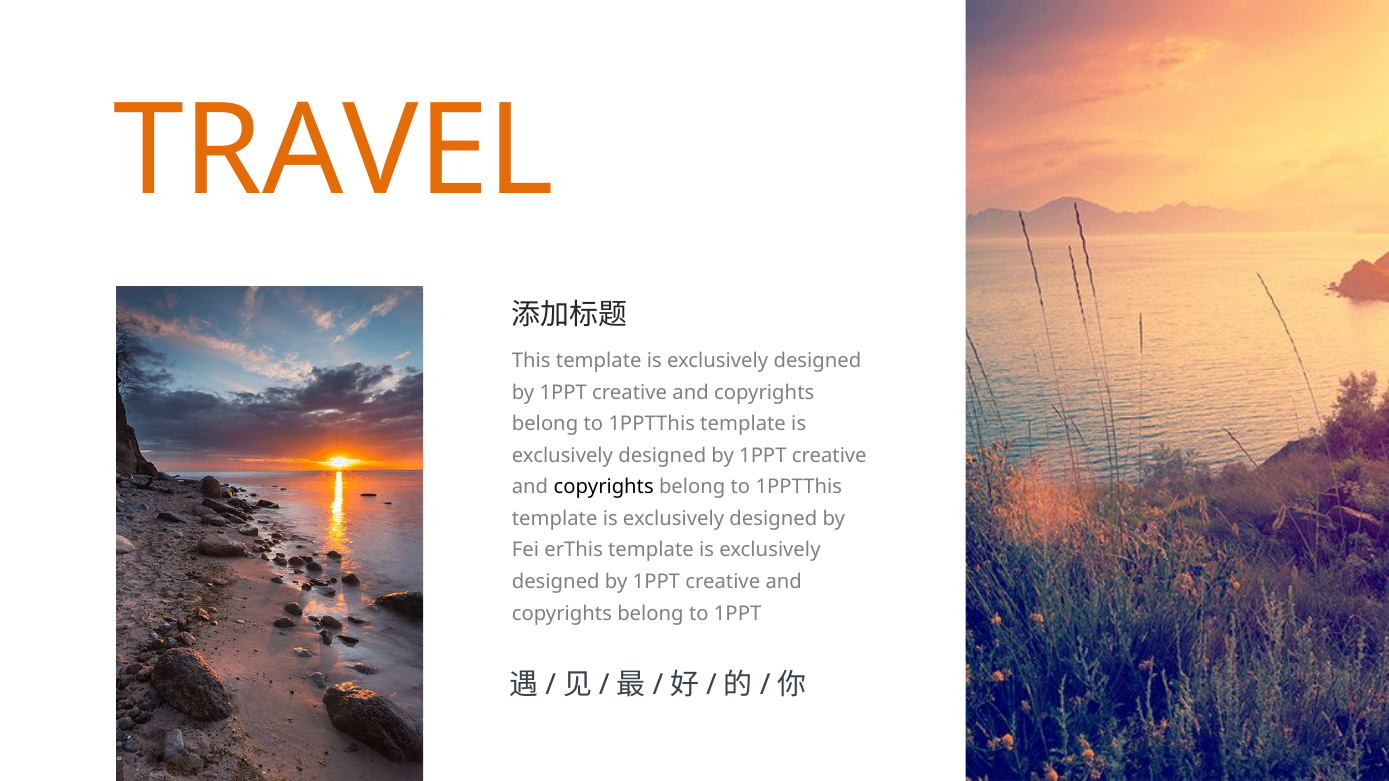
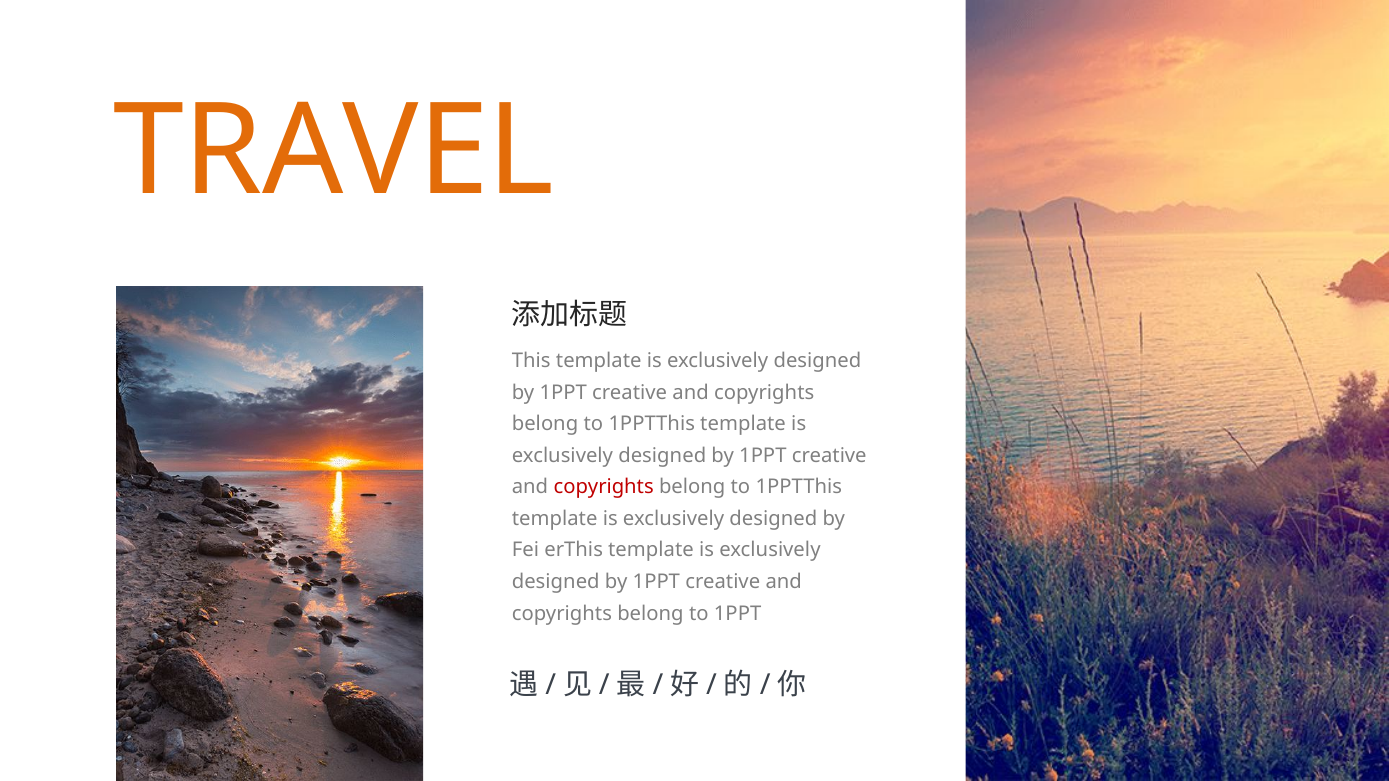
copyrights at (604, 487) colour: black -> red
